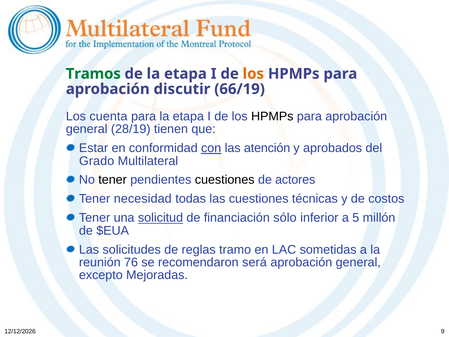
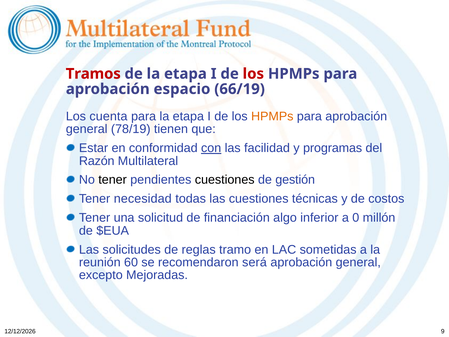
Tramos colour: green -> red
los at (253, 74) colour: orange -> red
discutir: discutir -> espacio
HPMPs at (272, 116) colour: black -> orange
28/19: 28/19 -> 78/19
atención: atención -> facilidad
aprobados: aprobados -> programas
Grado: Grado -> Razón
actores: actores -> gestión
solicitud underline: present -> none
sólo: sólo -> algo
5: 5 -> 0
76: 76 -> 60
